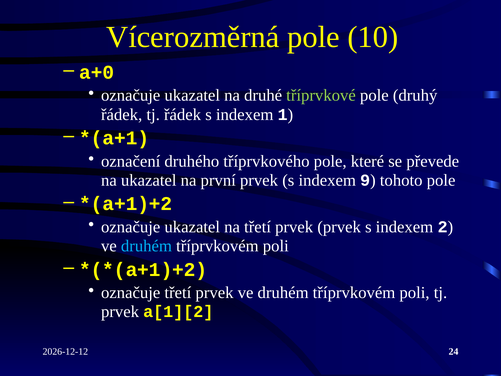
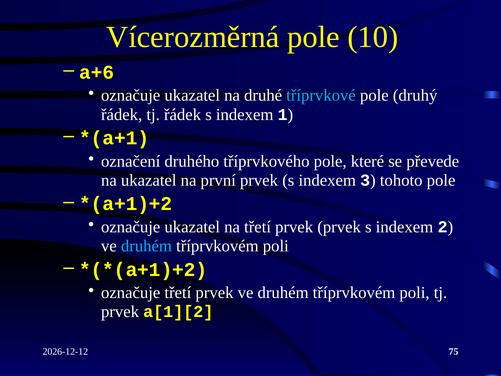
a+0: a+0 -> a+6
tříprvkové colour: light green -> light blue
9: 9 -> 3
24: 24 -> 75
